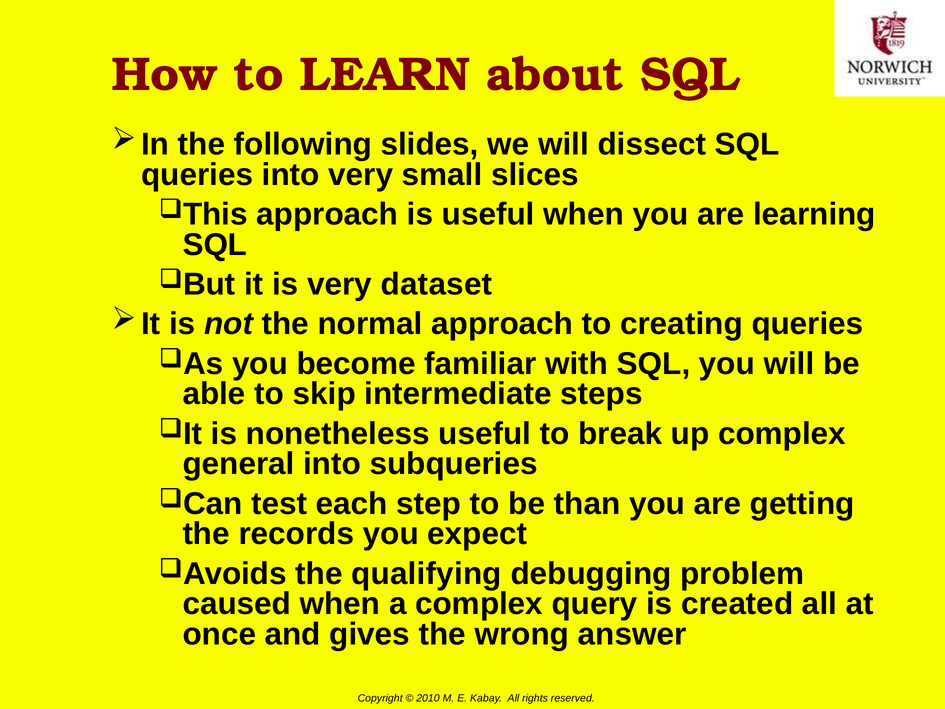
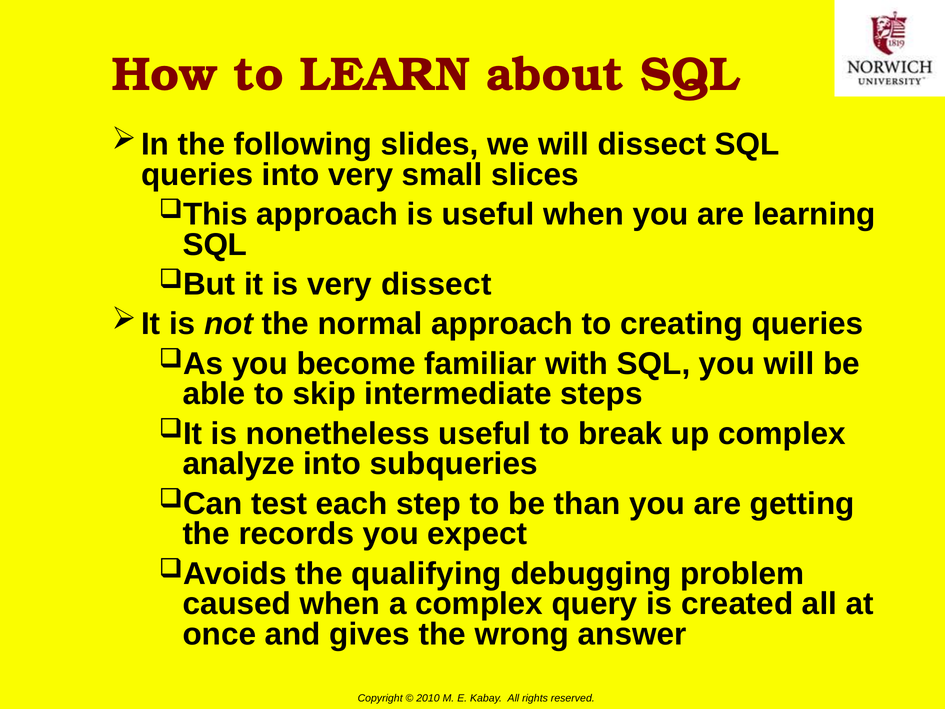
very dataset: dataset -> dissect
general: general -> analyze
